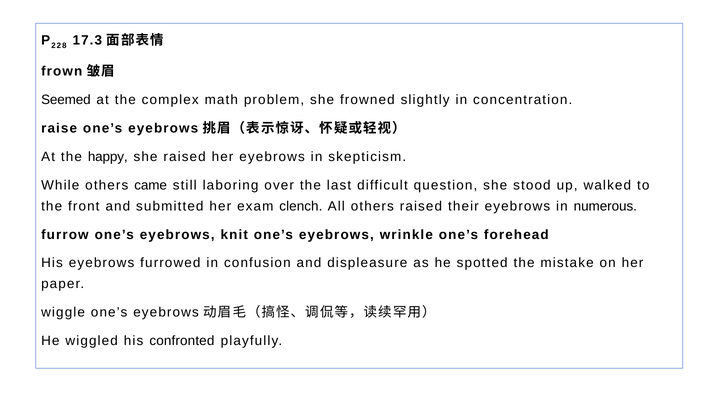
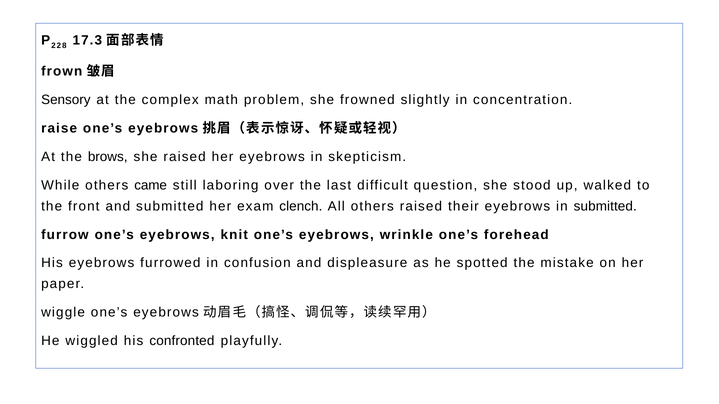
Seemed: Seemed -> Sensory
happy: happy -> brows
in numerous: numerous -> submitted
